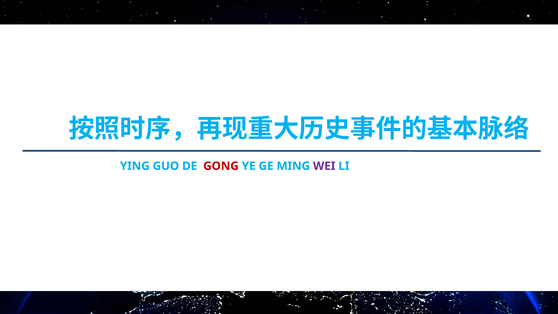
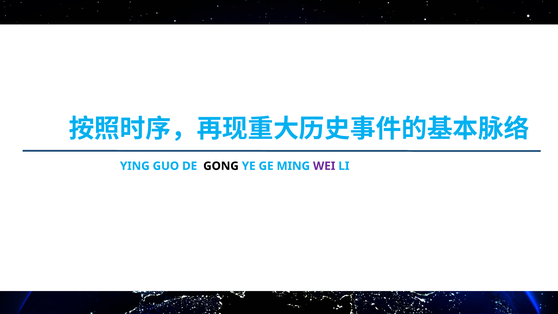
GONG colour: red -> black
